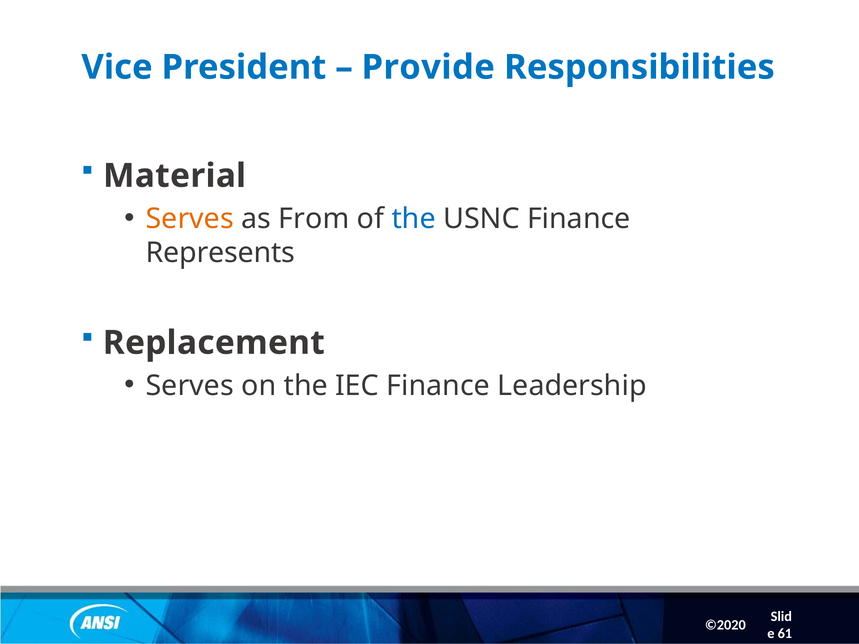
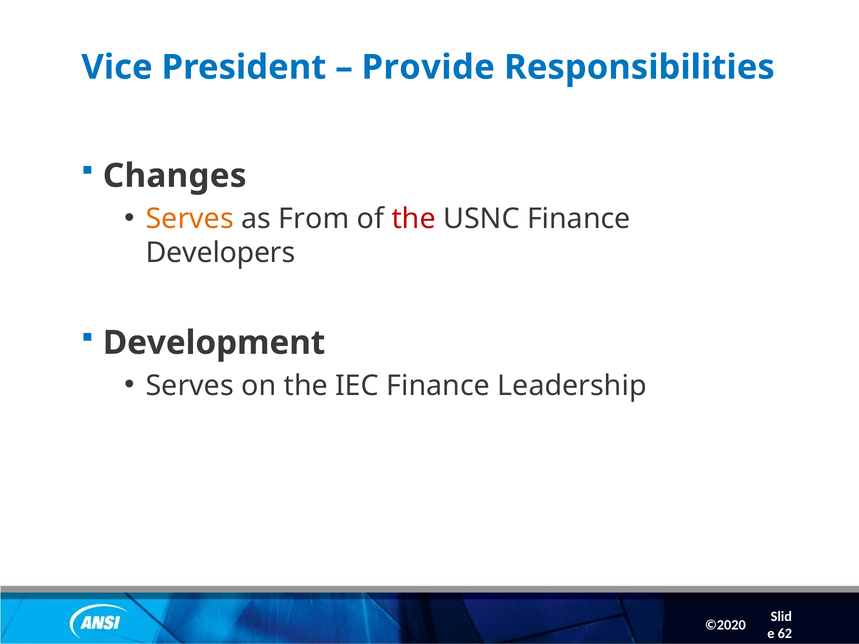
Material: Material -> Changes
the at (414, 219) colour: blue -> red
Represents: Represents -> Developers
Replacement: Replacement -> Development
61: 61 -> 62
